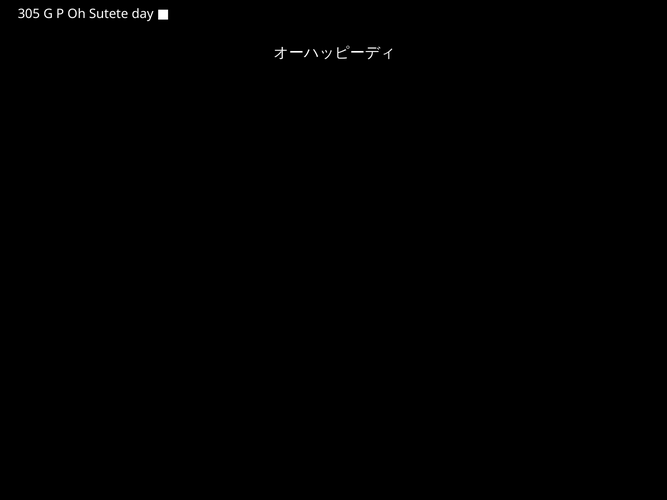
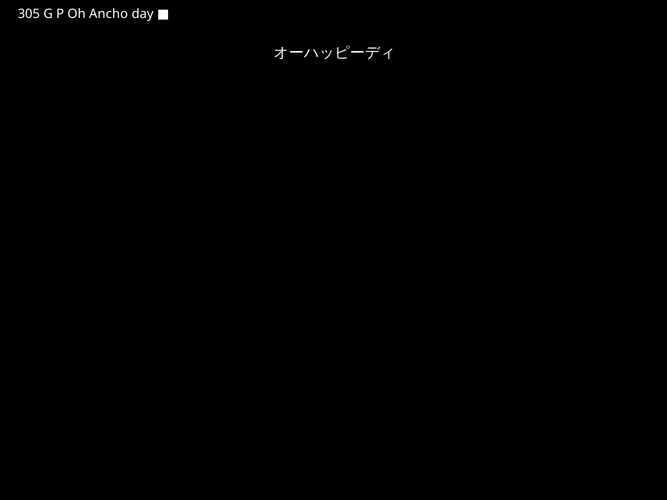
Sutete: Sutete -> Ancho
